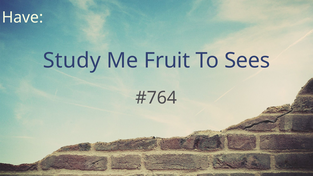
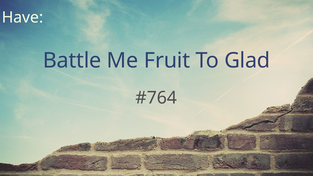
Study: Study -> Battle
Sees: Sees -> Glad
